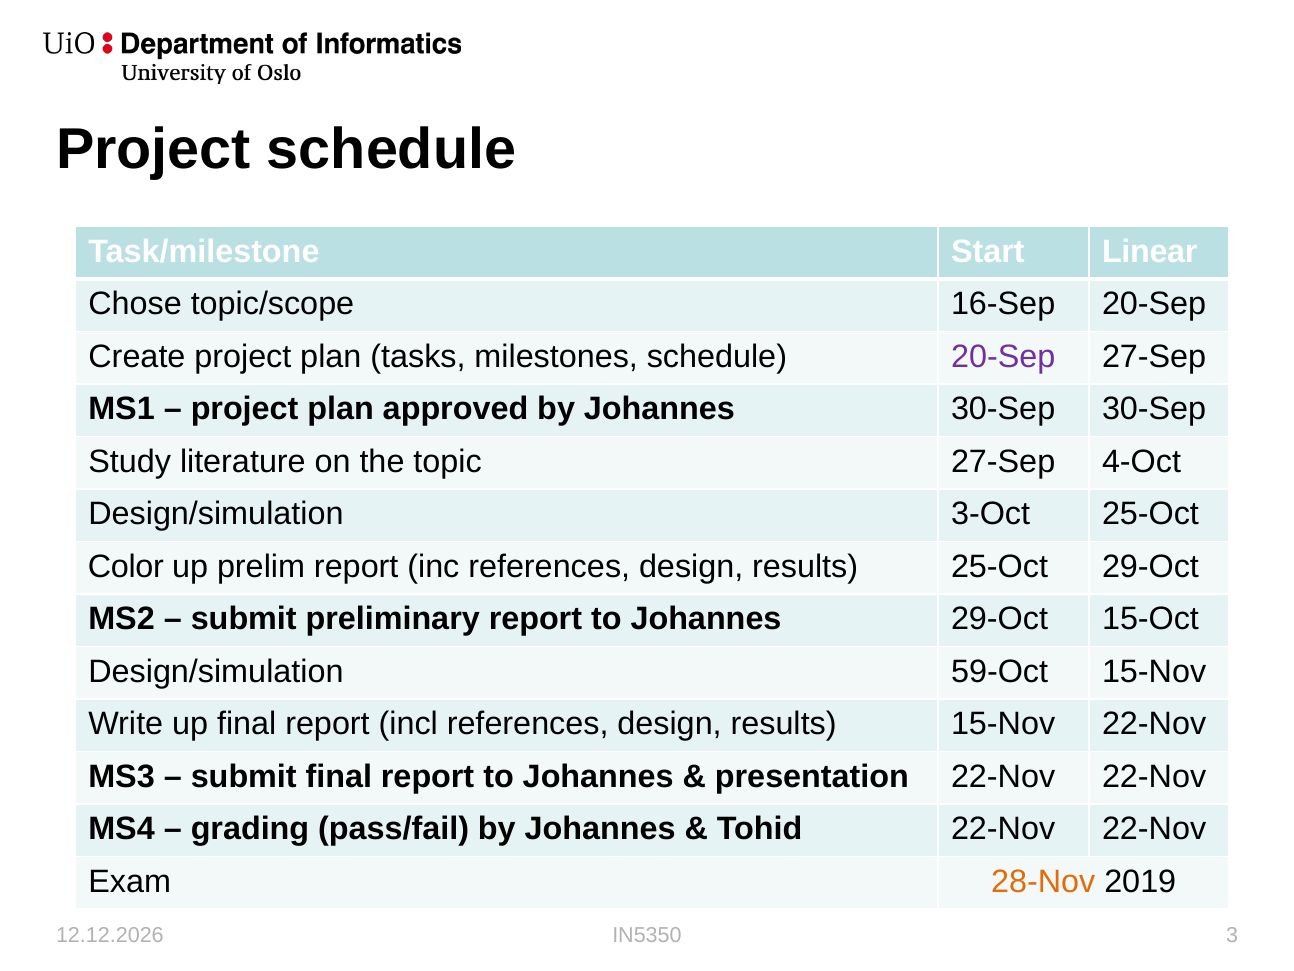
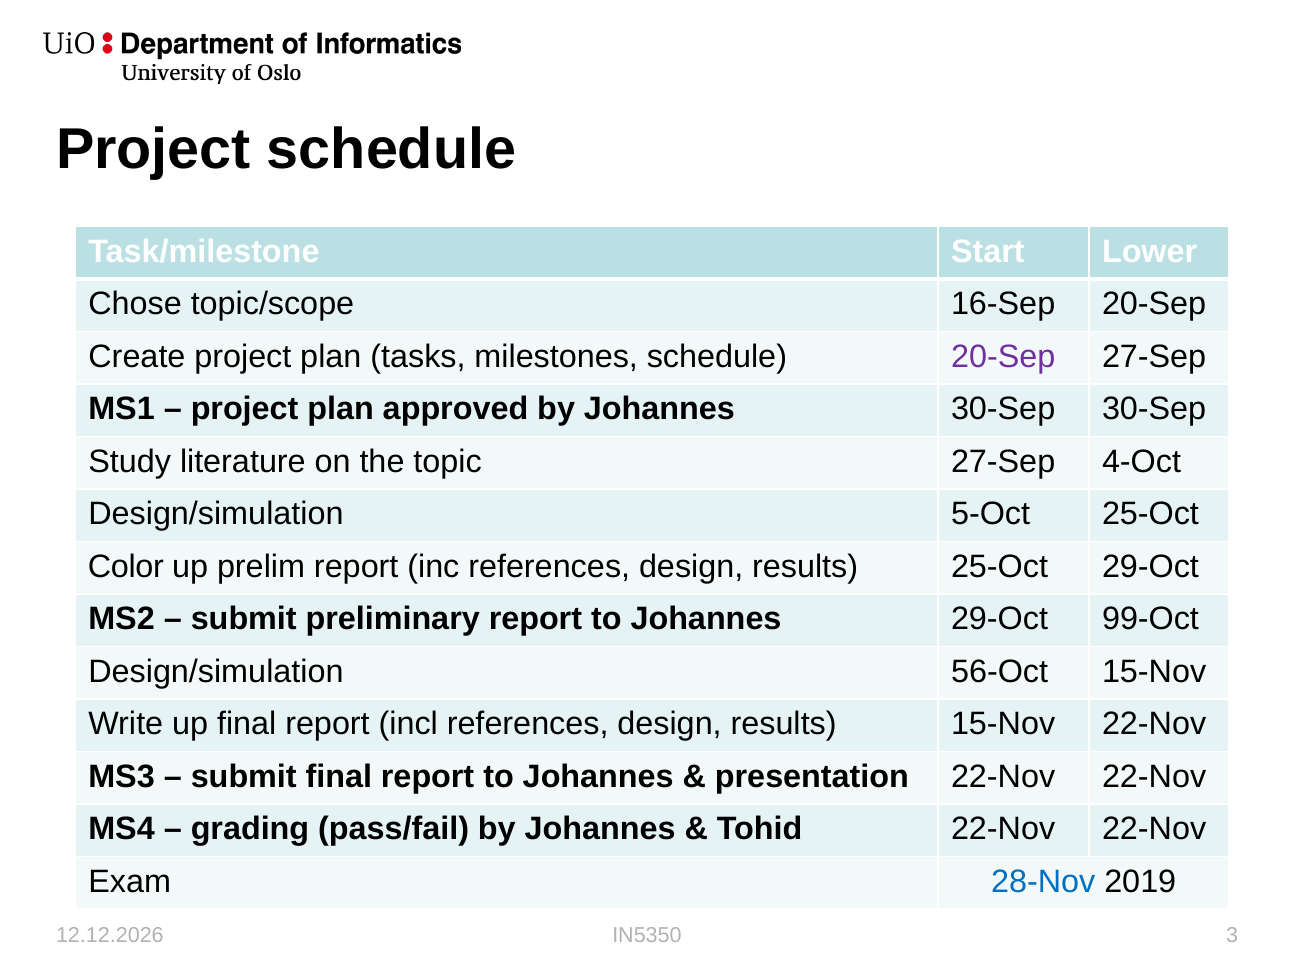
Linear: Linear -> Lower
3-Oct: 3-Oct -> 5-Oct
15-Oct: 15-Oct -> 99-Oct
59-Oct: 59-Oct -> 56-Oct
28-Nov colour: orange -> blue
